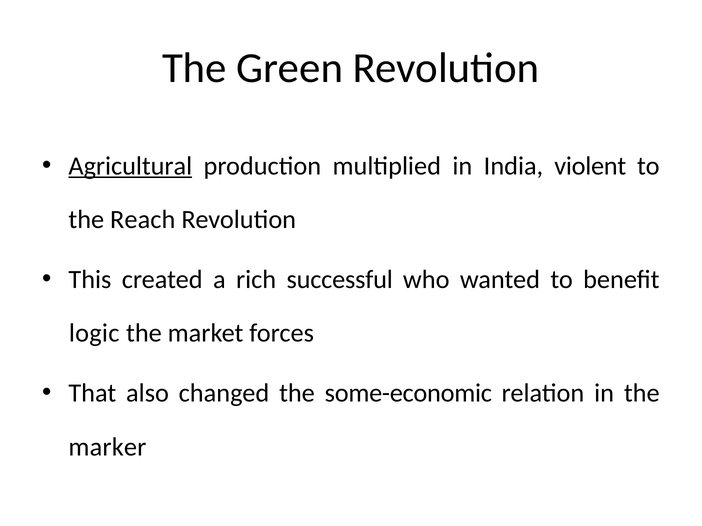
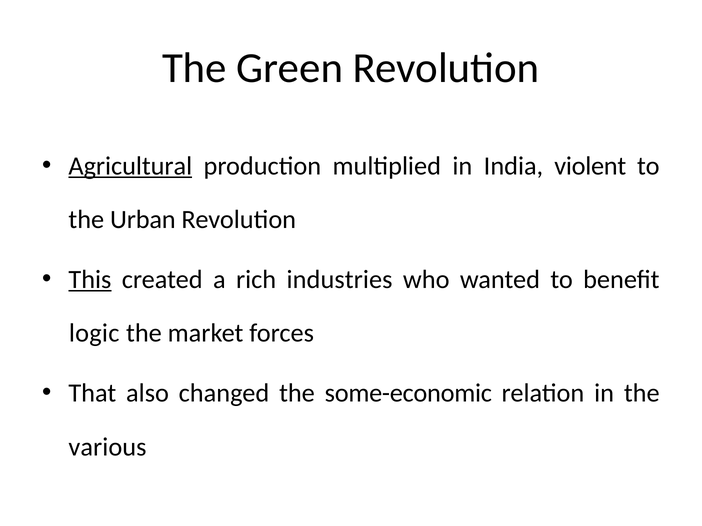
Reach: Reach -> Urban
This underline: none -> present
successful: successful -> industries
marker: marker -> various
